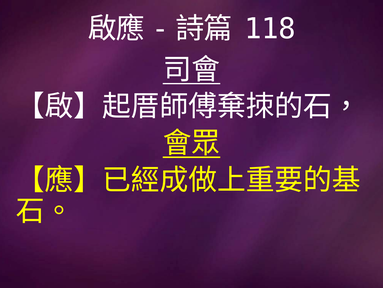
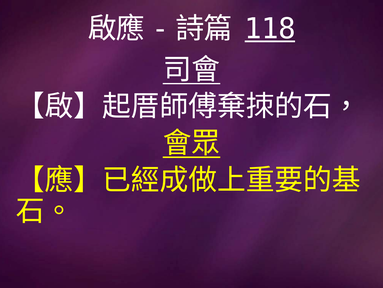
118 underline: none -> present
